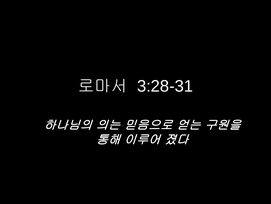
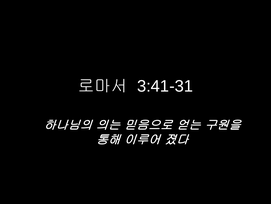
3:28-31: 3:28-31 -> 3:41-31
